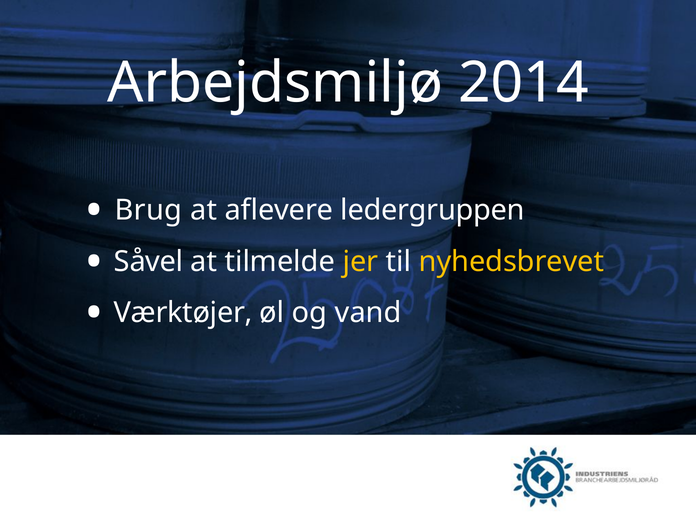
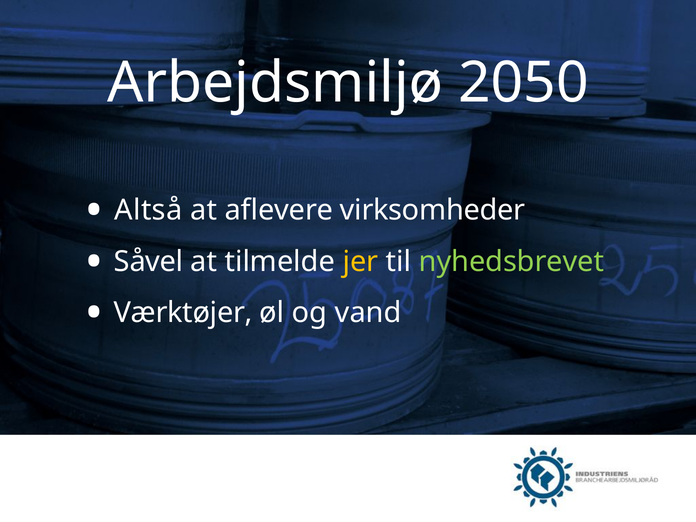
2014: 2014 -> 2050
Brug: Brug -> Altså
ledergruppen: ledergruppen -> virksomheder
nyhedsbrevet colour: yellow -> light green
